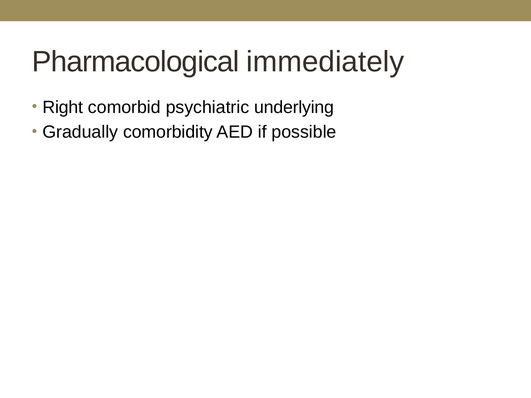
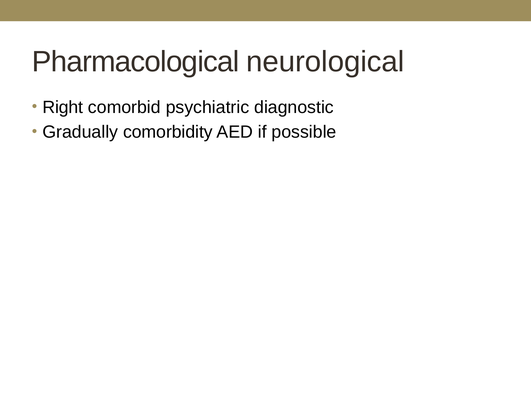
immediately: immediately -> neurological
underlying: underlying -> diagnostic
